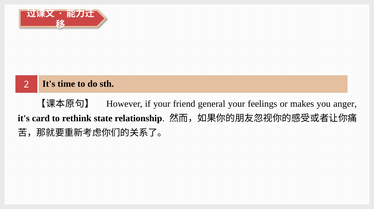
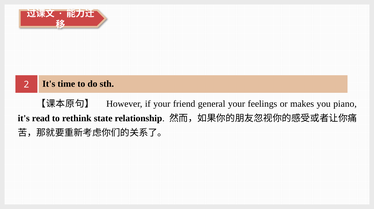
anger: anger -> piano
card: card -> read
